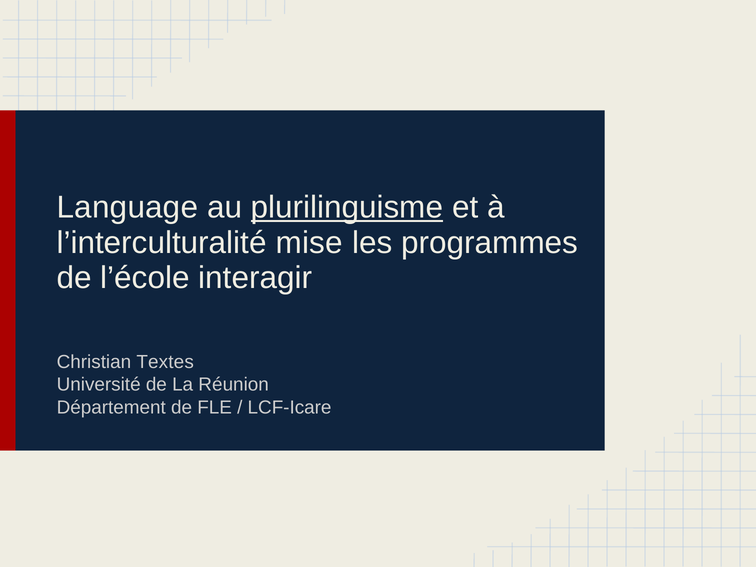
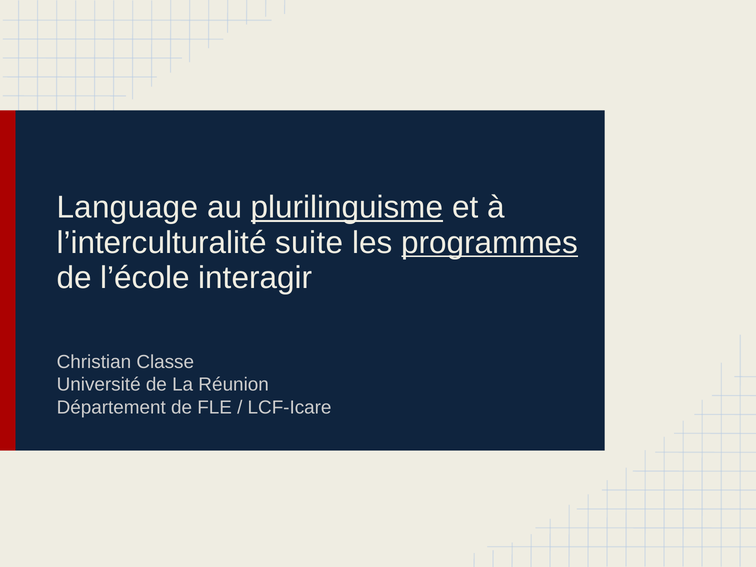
mise: mise -> suite
programmes underline: none -> present
Textes: Textes -> Classe
